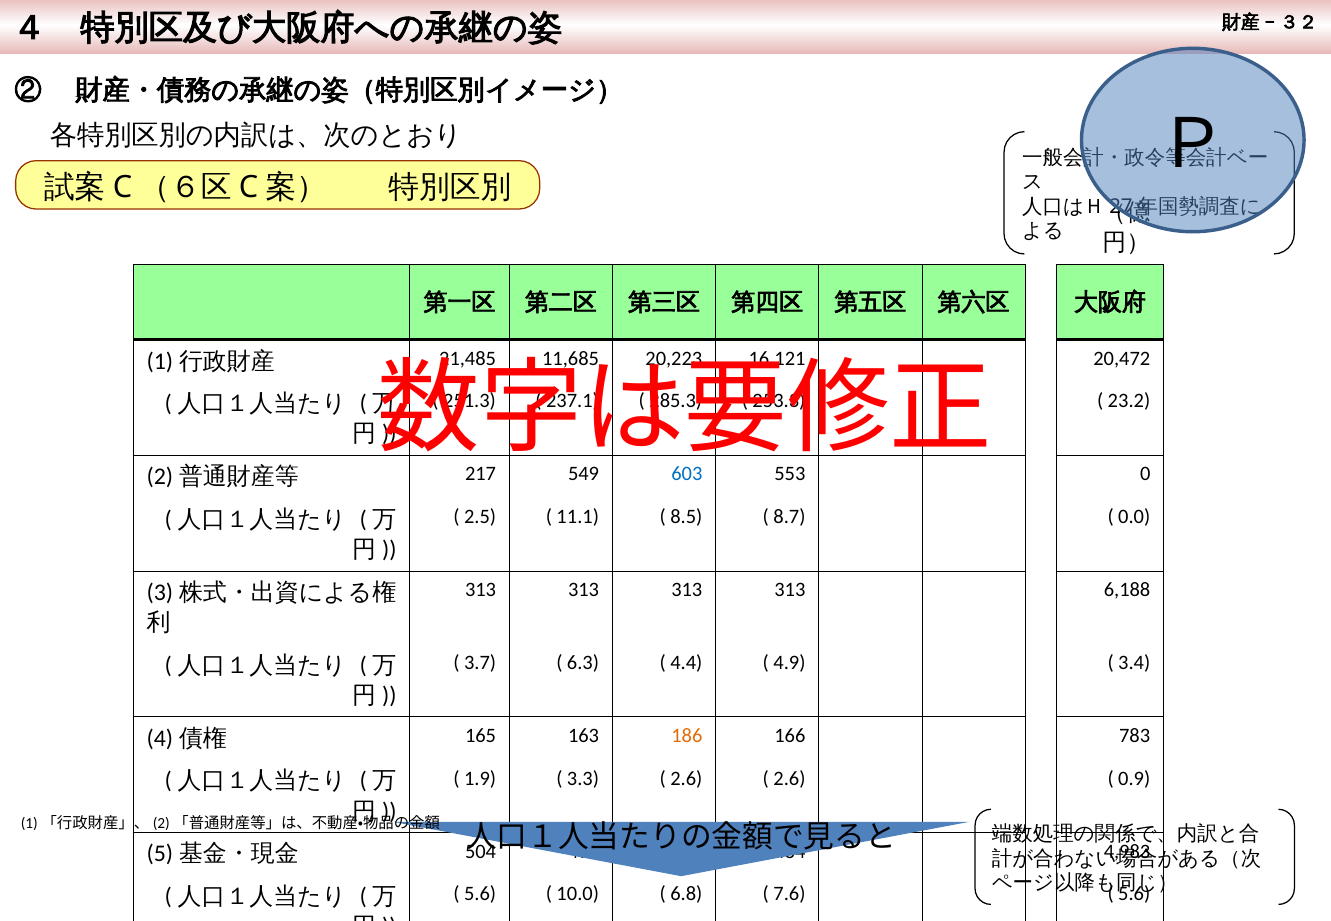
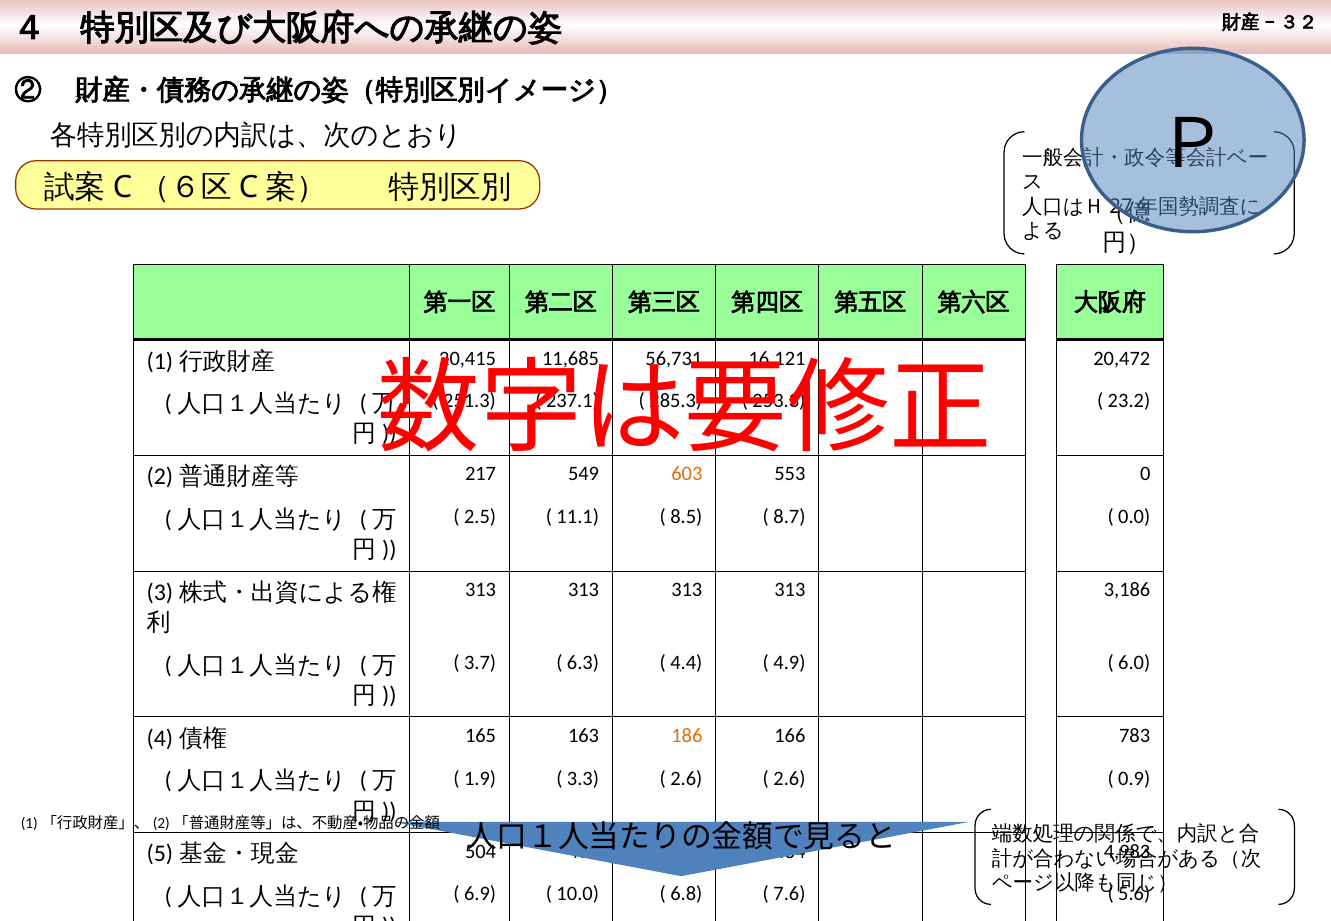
21,485: 21,485 -> 20,415
20,223: 20,223 -> 56,731
603 colour: blue -> orange
6,188: 6,188 -> 3,186
3.4: 3.4 -> 6.0
5.6 at (480, 894): 5.6 -> 6.9
